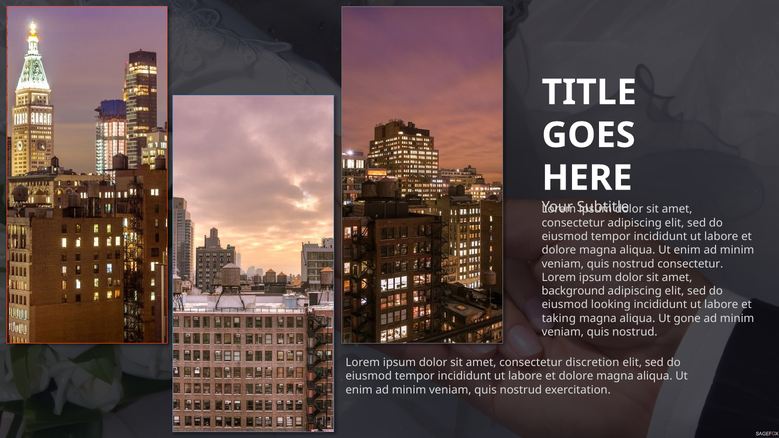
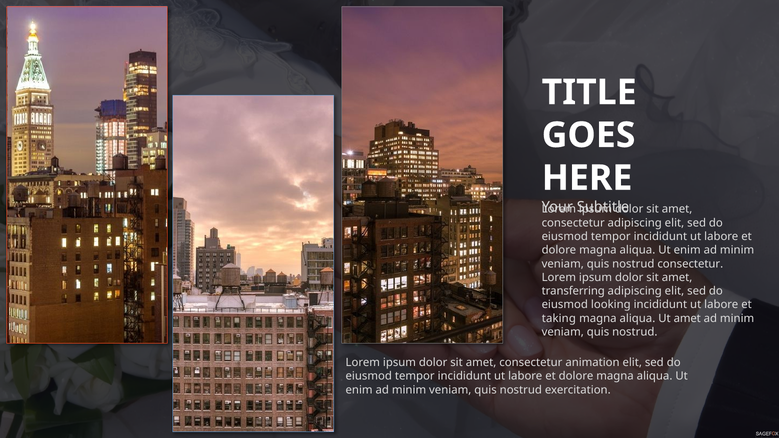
background: background -> transferring
Ut gone: gone -> amet
discretion: discretion -> animation
